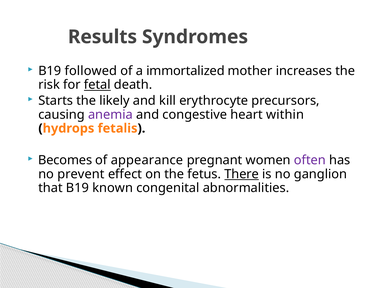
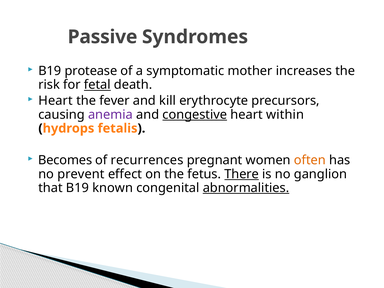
Results: Results -> Passive
followed: followed -> protease
immortalized: immortalized -> symptomatic
Starts at (56, 101): Starts -> Heart
likely: likely -> fever
congestive underline: none -> present
appearance: appearance -> recurrences
often colour: purple -> orange
abnormalities underline: none -> present
